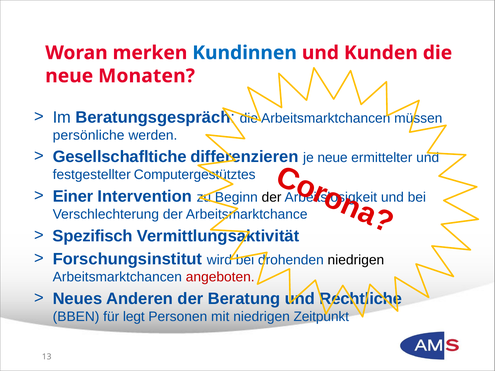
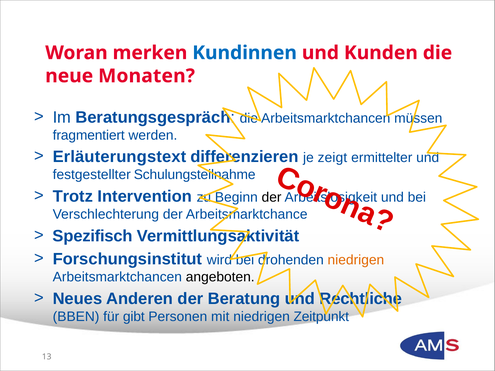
persönliche: persönliche -> fragmentiert
Gesellschafltiche: Gesellschafltiche -> Erläuterungstext
je neue: neue -> zeigt
Computergestütztes: Computergestütztes -> Schulungsteilnahme
Einer: Einer -> Trotz
niedrigen at (356, 260) colour: black -> orange
angeboten colour: red -> black
legt: legt -> gibt
